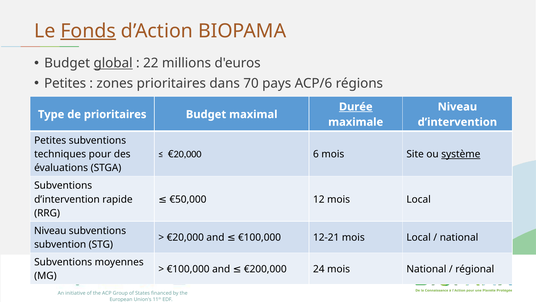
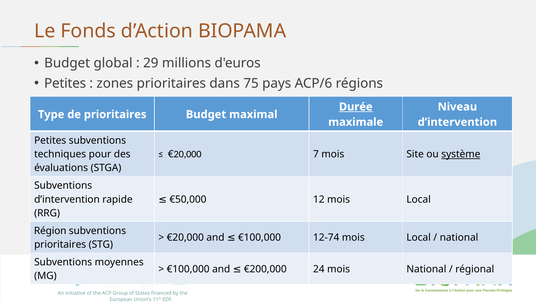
Fonds underline: present -> none
global underline: present -> none
22: 22 -> 29
70: 70 -> 75
6: 6 -> 7
Niveau at (50, 230): Niveau -> Région
12-21: 12-21 -> 12-74
subvention at (60, 244): subvention -> prioritaires
